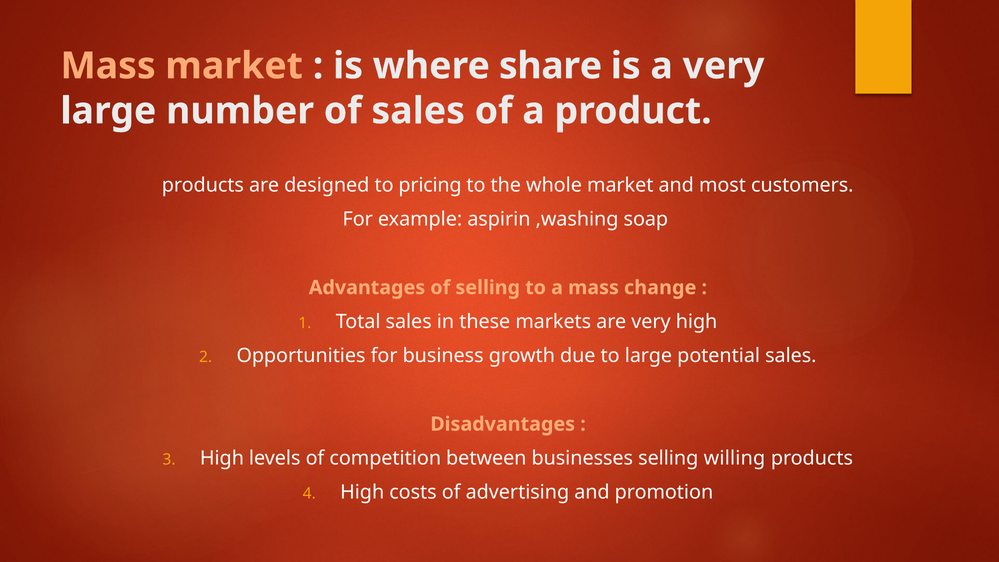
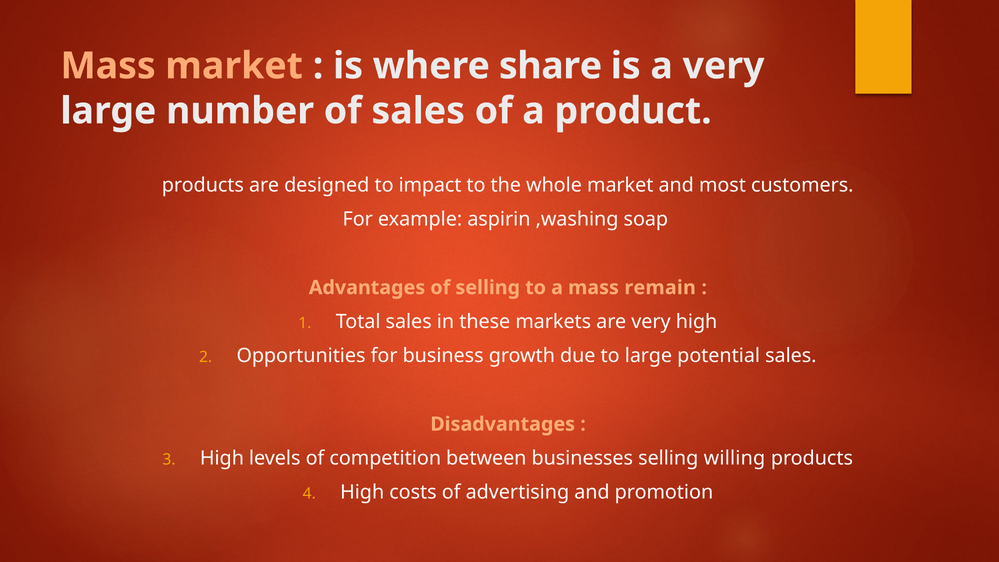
pricing: pricing -> impact
change: change -> remain
